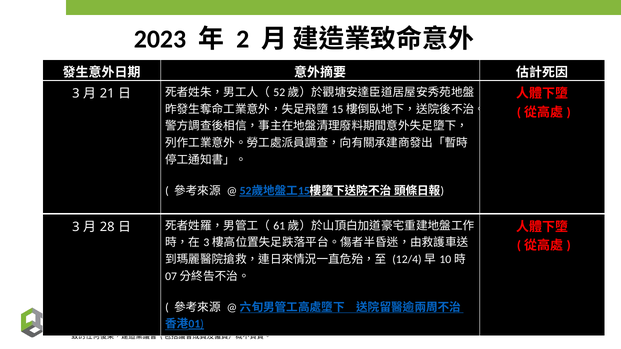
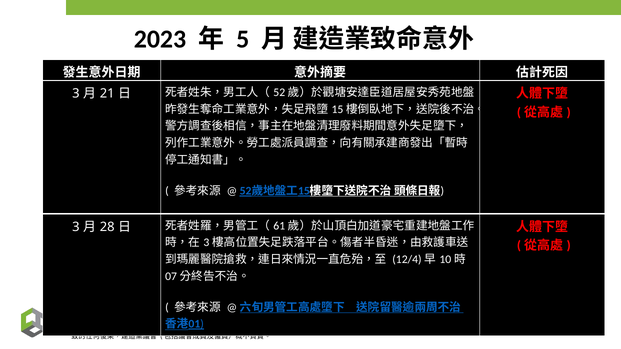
2 at (243, 39): 2 -> 5
